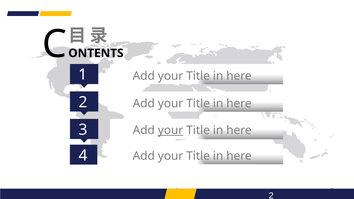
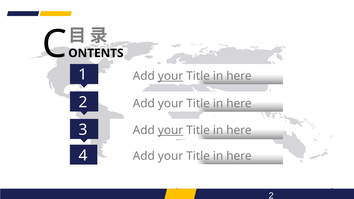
your at (171, 76) underline: none -> present
